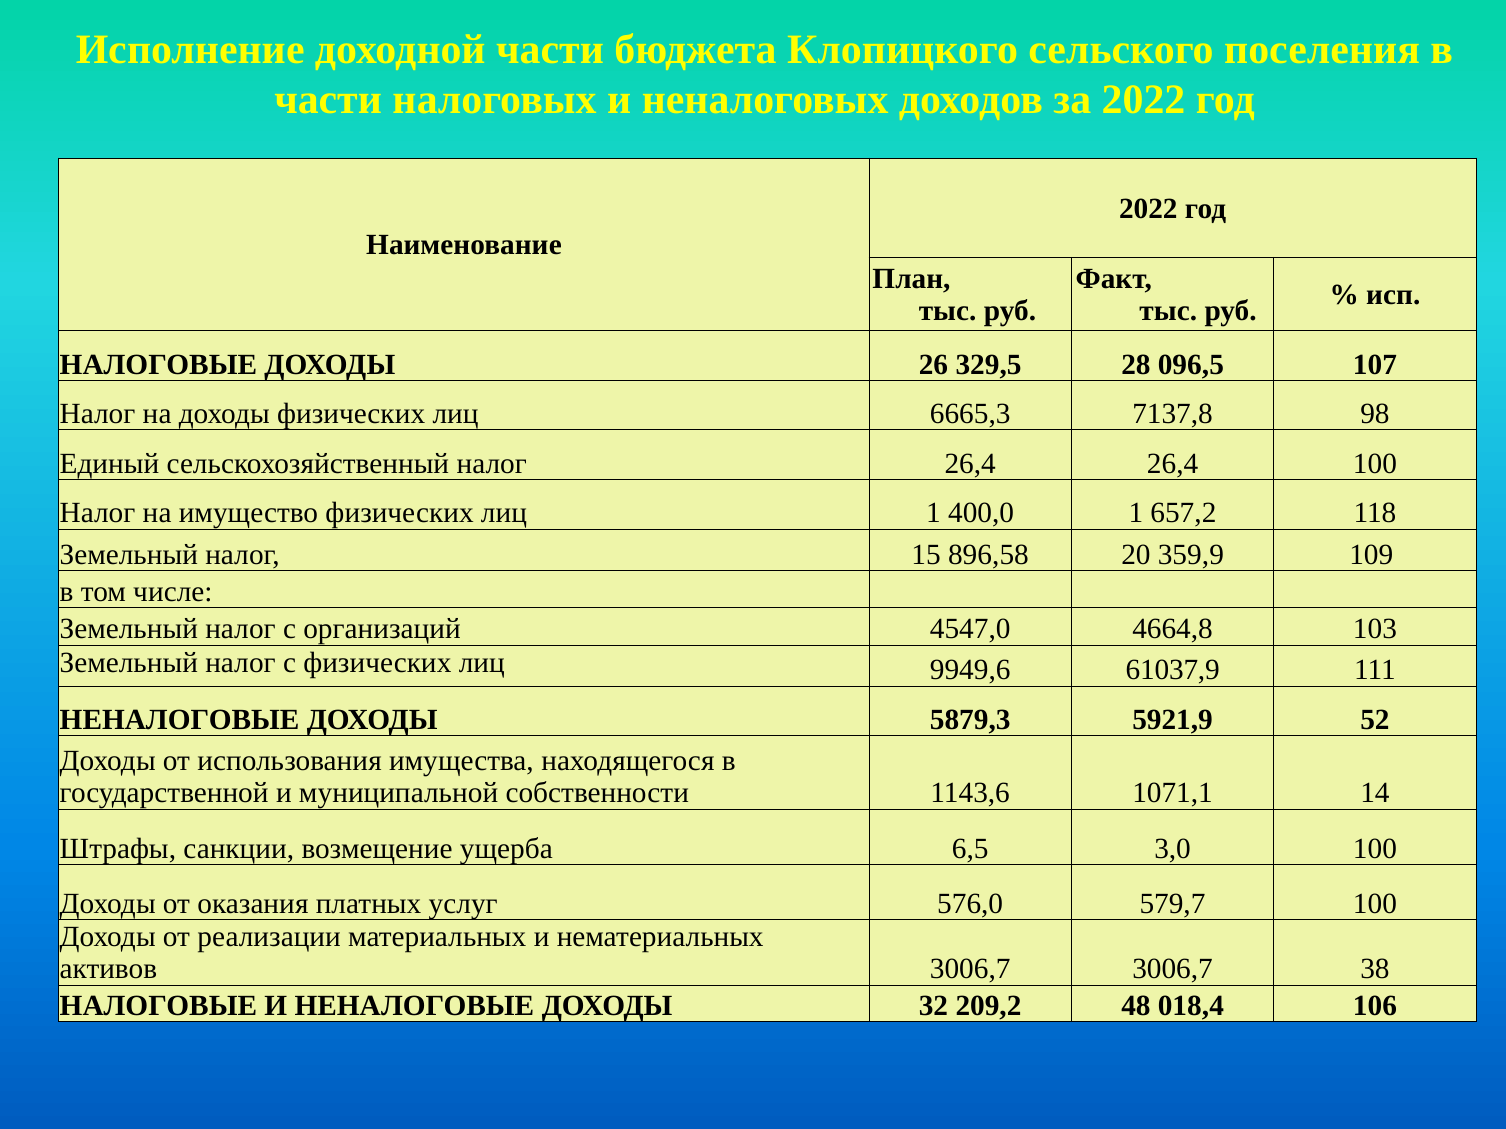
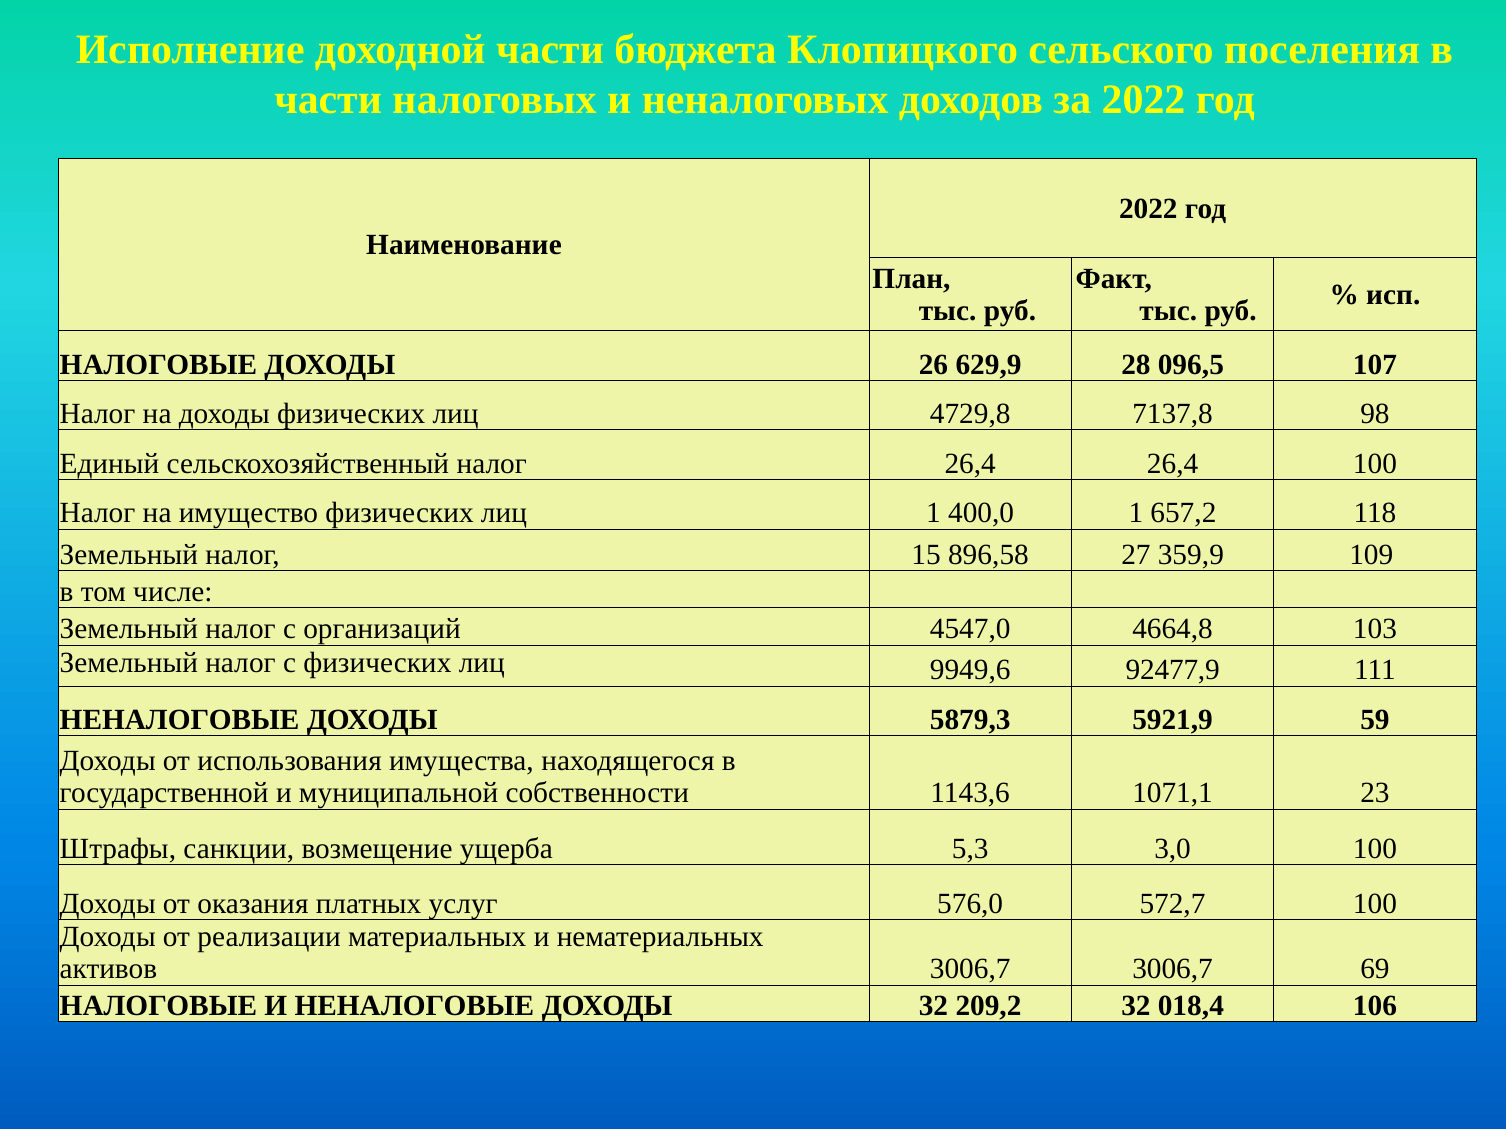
329,5: 329,5 -> 629,9
6665,3: 6665,3 -> 4729,8
20: 20 -> 27
61037,9: 61037,9 -> 92477,9
52: 52 -> 59
14: 14 -> 23
6,5: 6,5 -> 5,3
579,7: 579,7 -> 572,7
38: 38 -> 69
209,2 48: 48 -> 32
